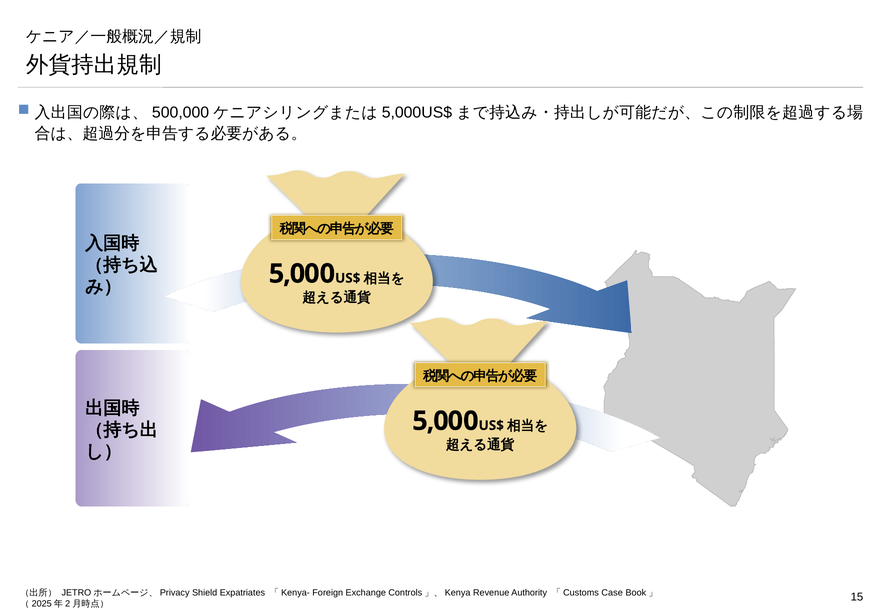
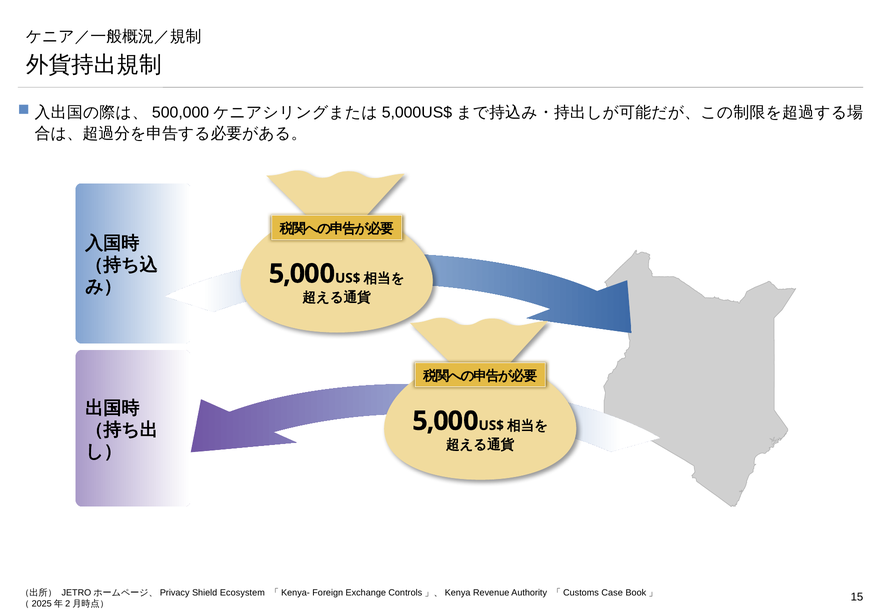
Expatriates: Expatriates -> Ecosystem
